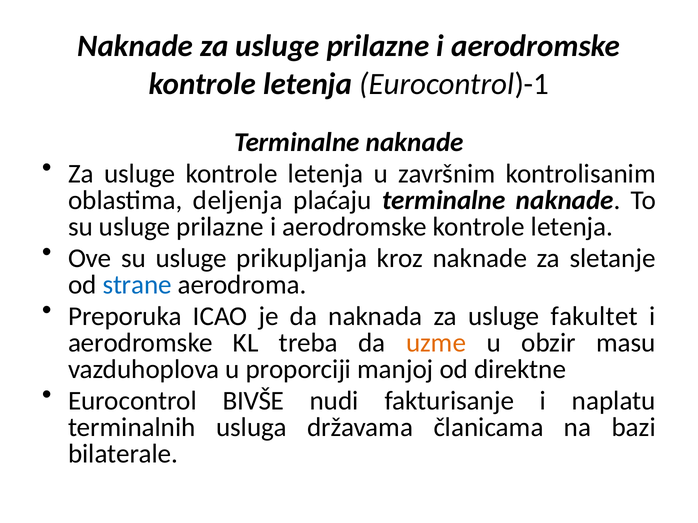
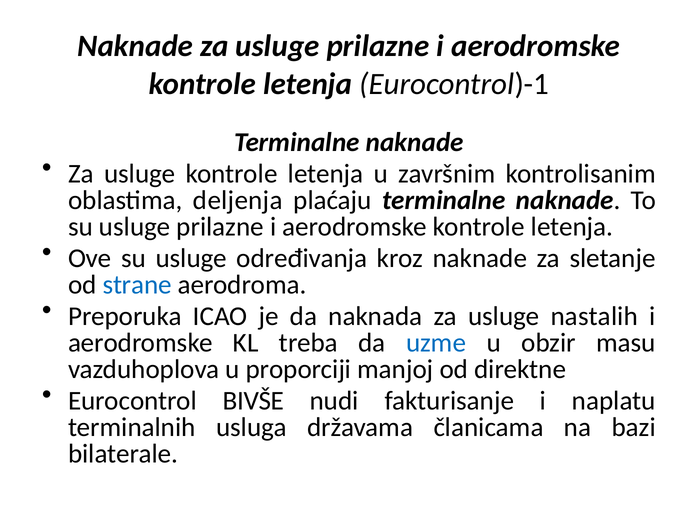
prikupljanja: prikupljanja -> određivanja
fakultet: fakultet -> nastalih
uzme colour: orange -> blue
